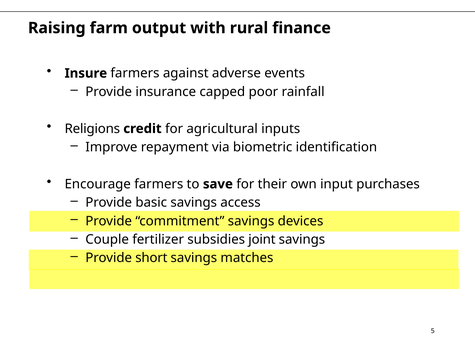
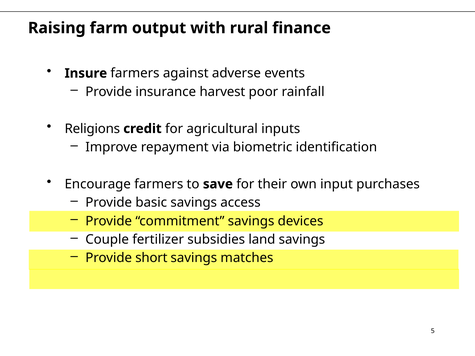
capped: capped -> harvest
joint: joint -> land
